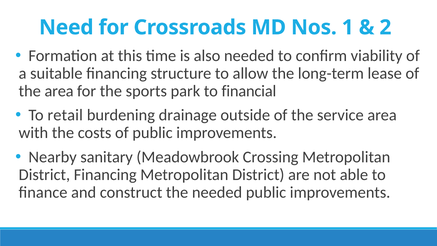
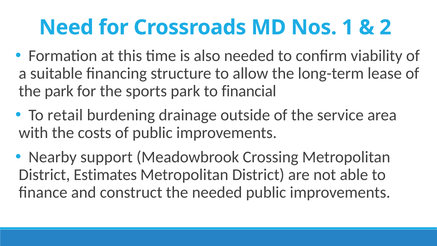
the area: area -> park
sanitary: sanitary -> support
District Financing: Financing -> Estimates
